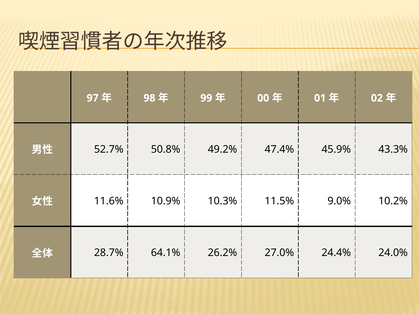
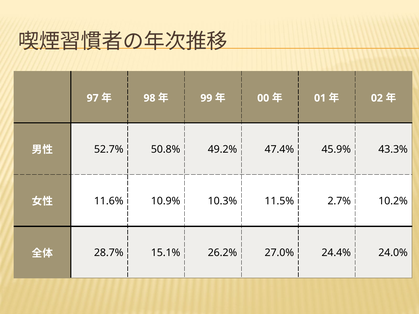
9.0%: 9.0% -> 2.7%
64.1%: 64.1% -> 15.1%
